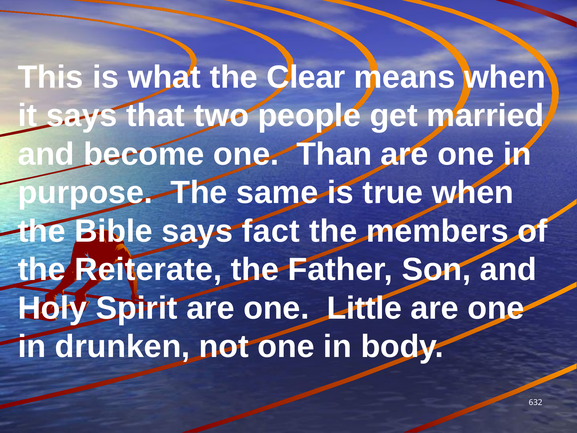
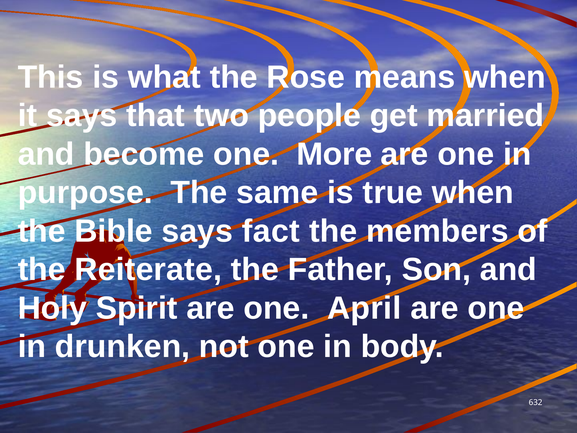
Clear: Clear -> Rose
Than: Than -> More
Little: Little -> April
